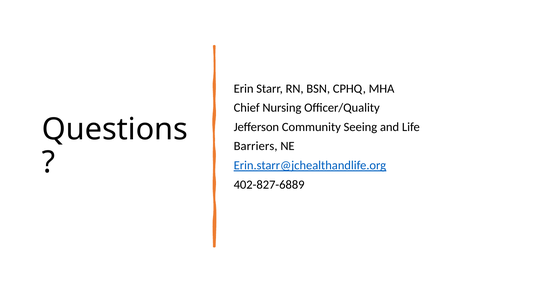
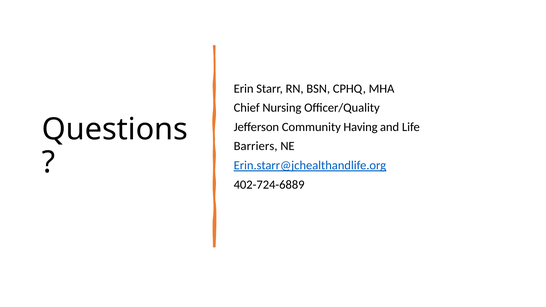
Seeing: Seeing -> Having
402-827-6889: 402-827-6889 -> 402-724-6889
